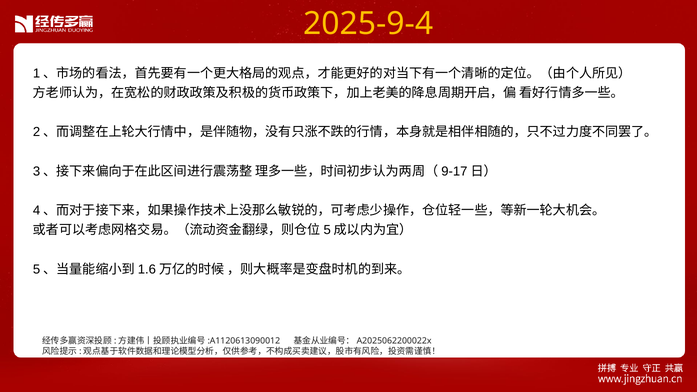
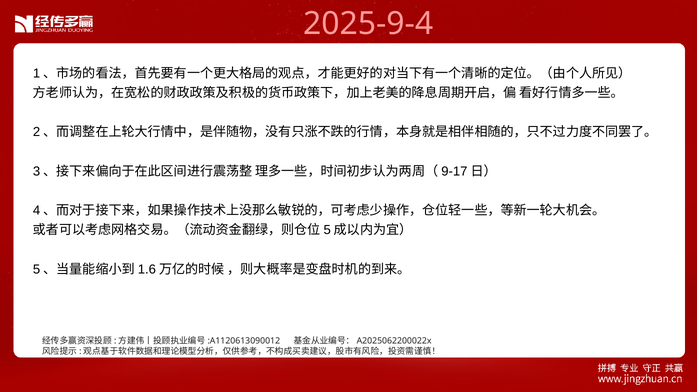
2025-9-4 colour: yellow -> pink
